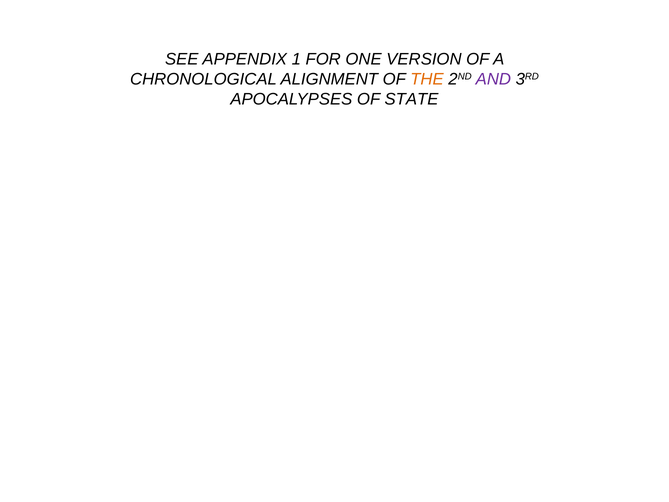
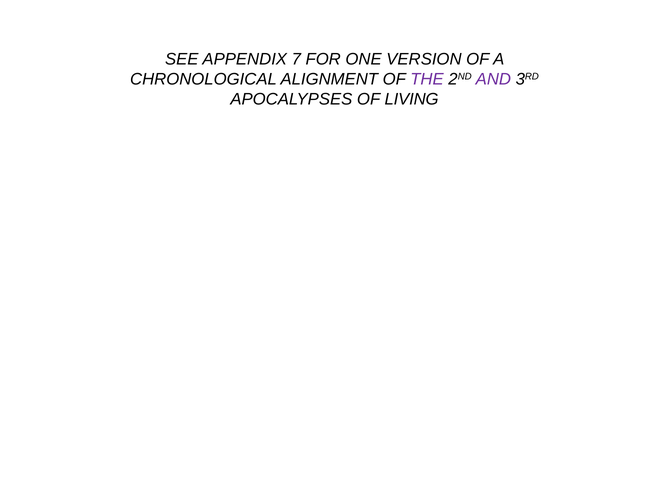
1: 1 -> 7
THE colour: orange -> purple
STATE: STATE -> LIVING
